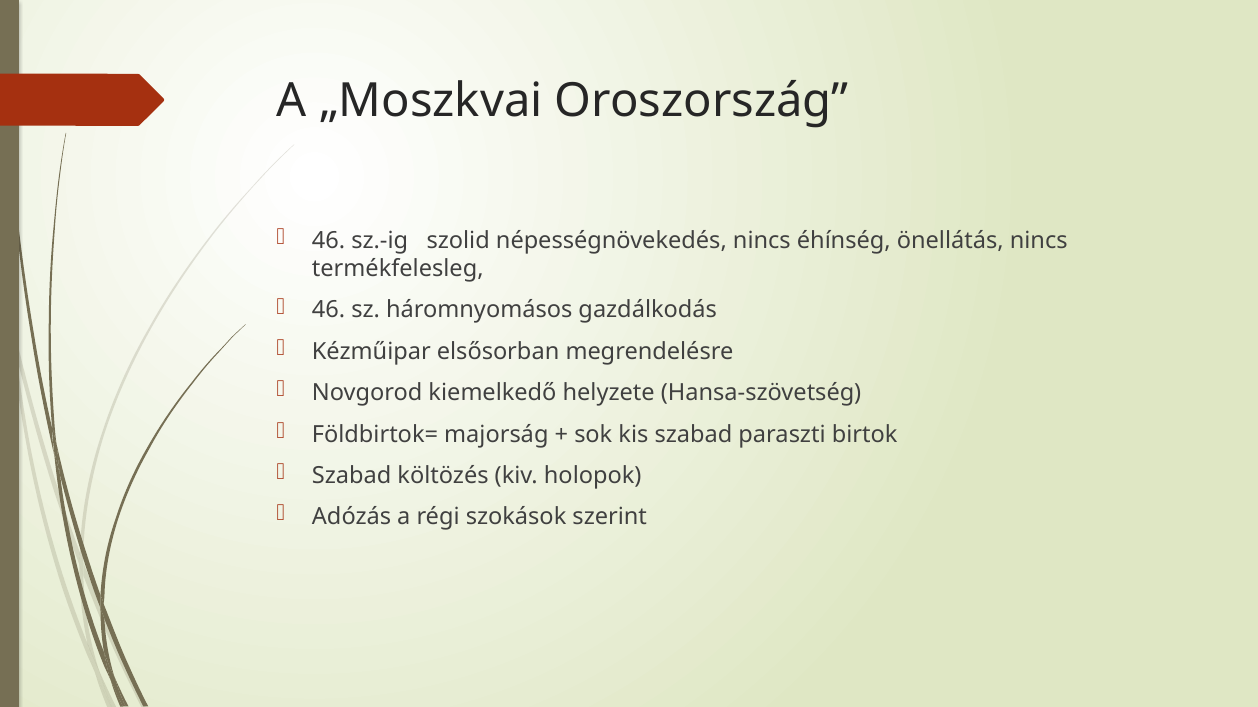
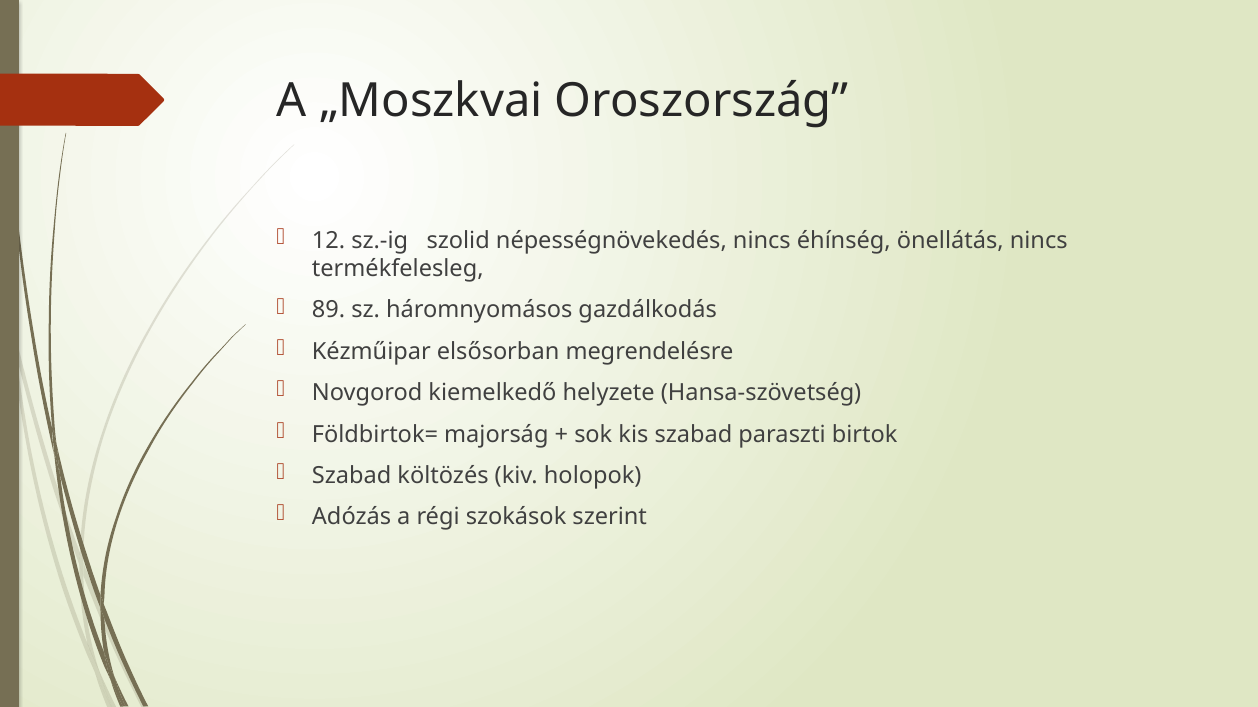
46 at (329, 241): 46 -> 12
46 at (329, 310): 46 -> 89
